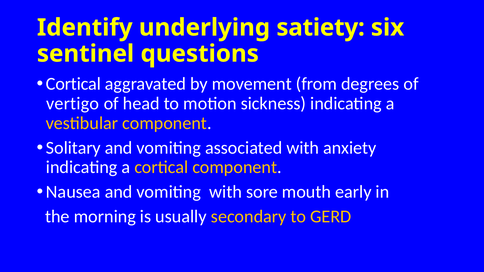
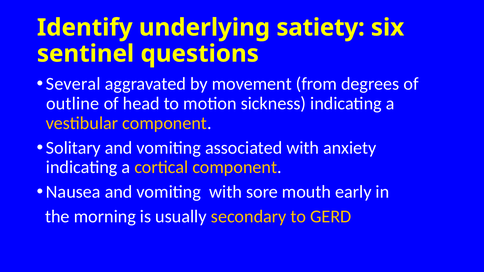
Cortical at (73, 84): Cortical -> Several
vertigo: vertigo -> outline
